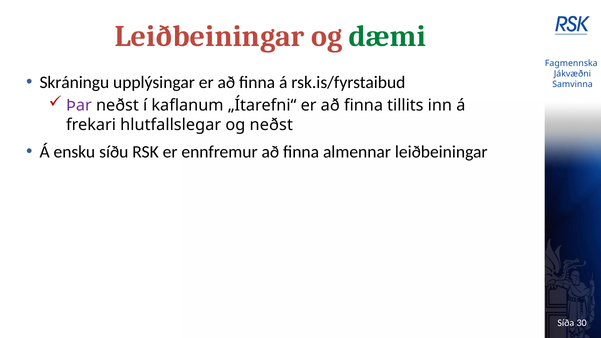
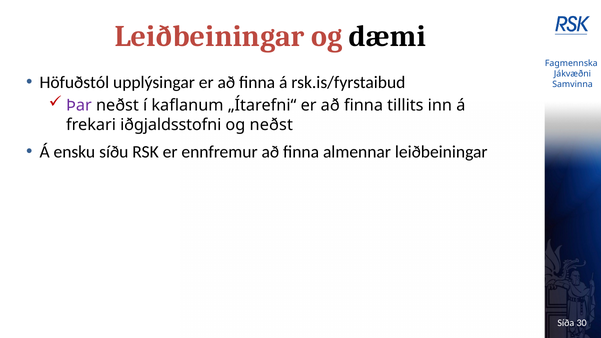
dæmi colour: green -> black
Skráningu: Skráningu -> Höfuðstól
hlutfallslegar: hlutfallslegar -> iðgjaldsstofni
